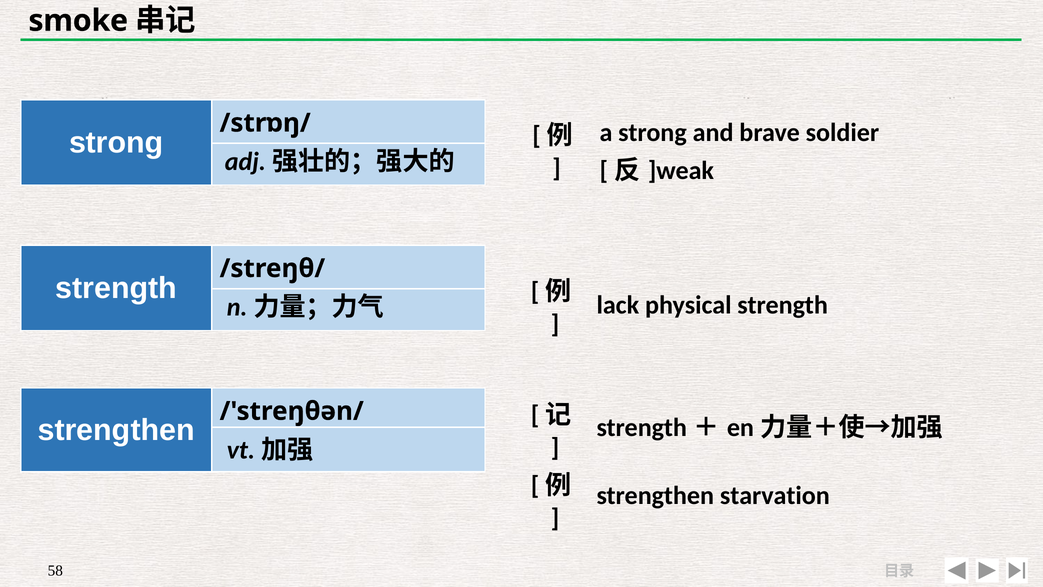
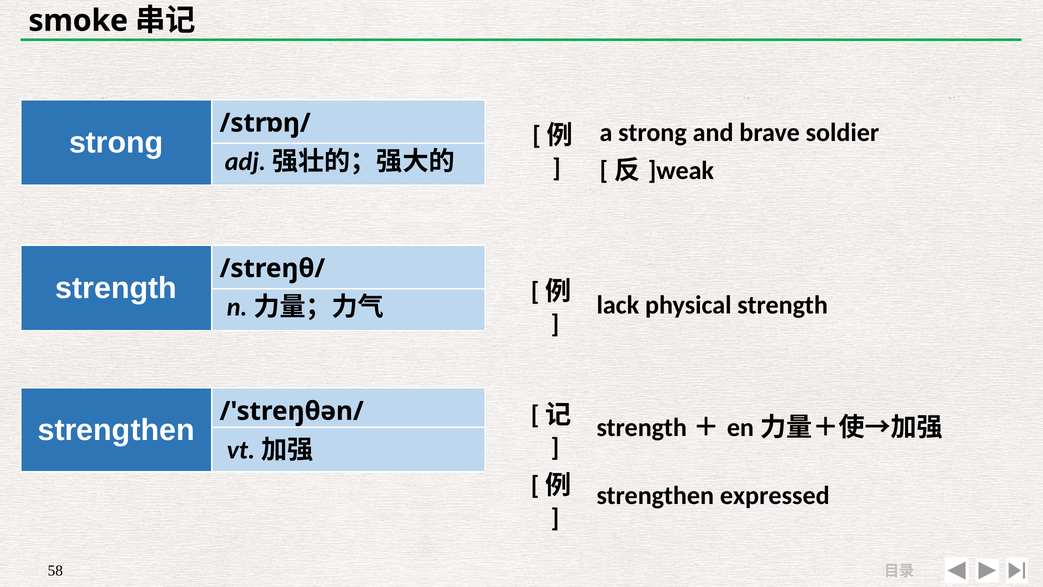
starvation: starvation -> expressed
